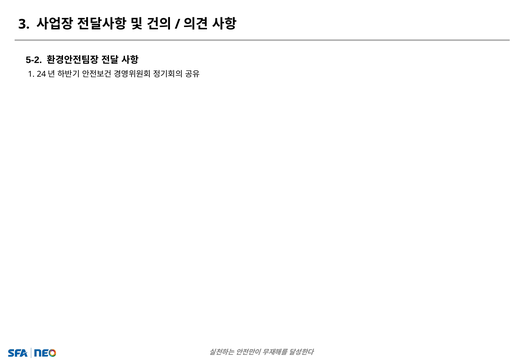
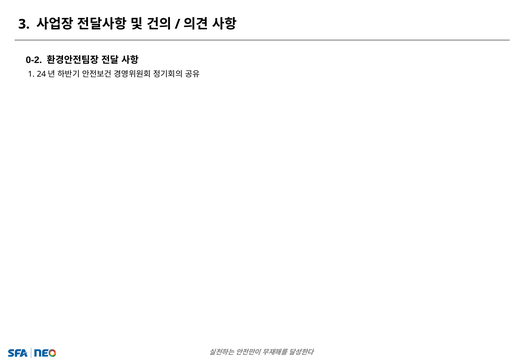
5-2: 5-2 -> 0-2
